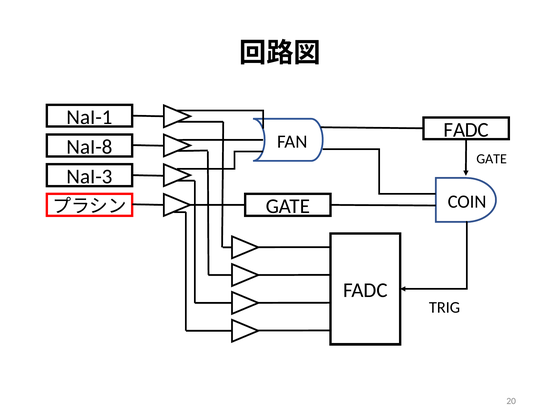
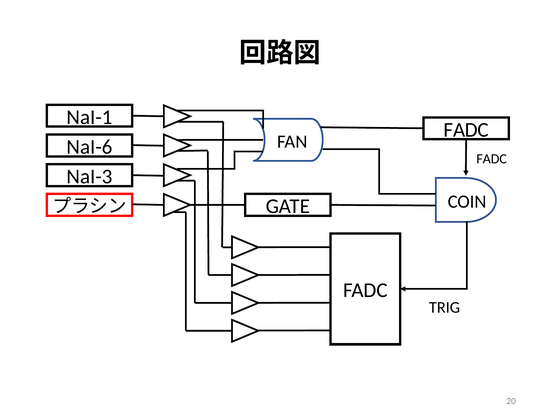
NaI-8: NaI-8 -> NaI-6
GATE at (492, 159): GATE -> FADC
